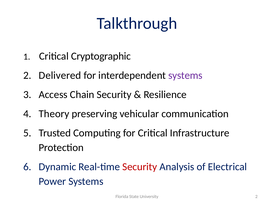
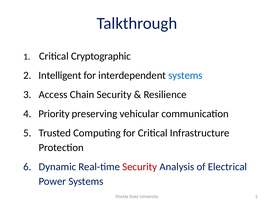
Delivered: Delivered -> Intelligent
systems at (185, 75) colour: purple -> blue
Theory: Theory -> Priority
